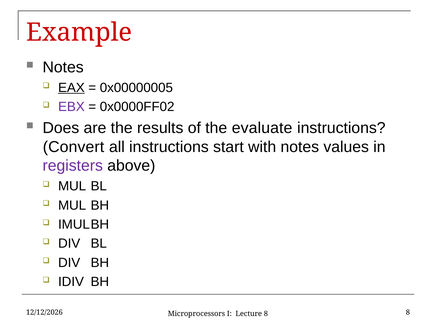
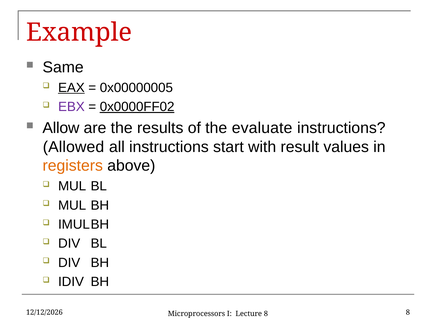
Notes at (63, 67): Notes -> Same
0x0000FF02 underline: none -> present
Does: Does -> Allow
Convert: Convert -> Allowed
with notes: notes -> result
registers colour: purple -> orange
